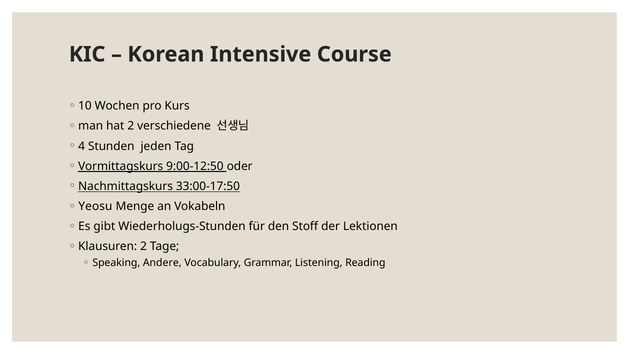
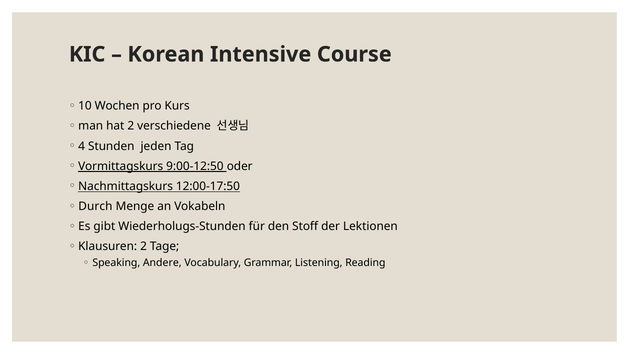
33:00-17:50: 33:00-17:50 -> 12:00-17:50
Yeosu: Yeosu -> Durch
